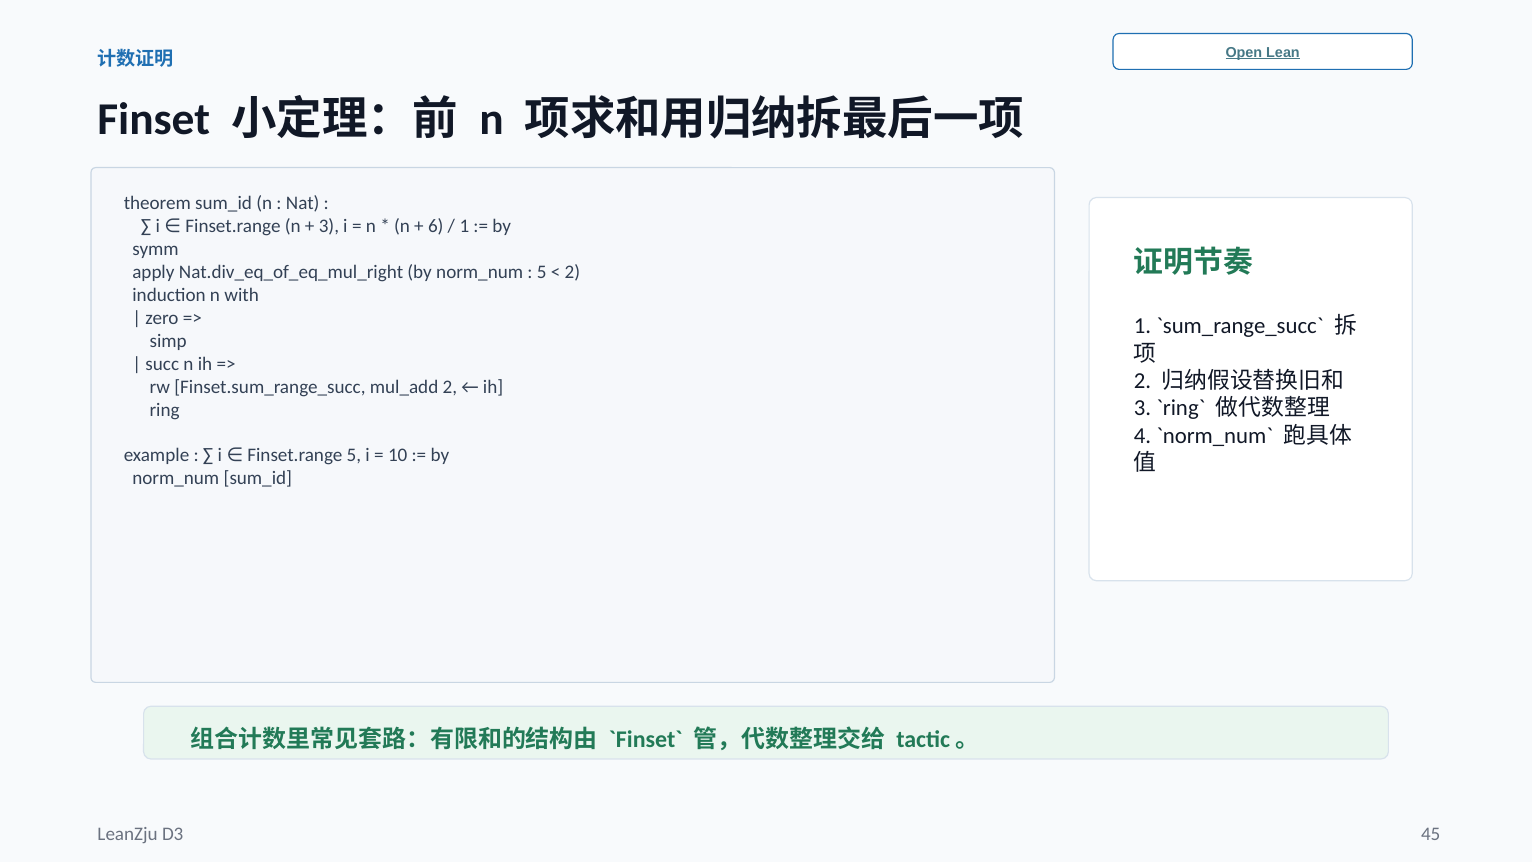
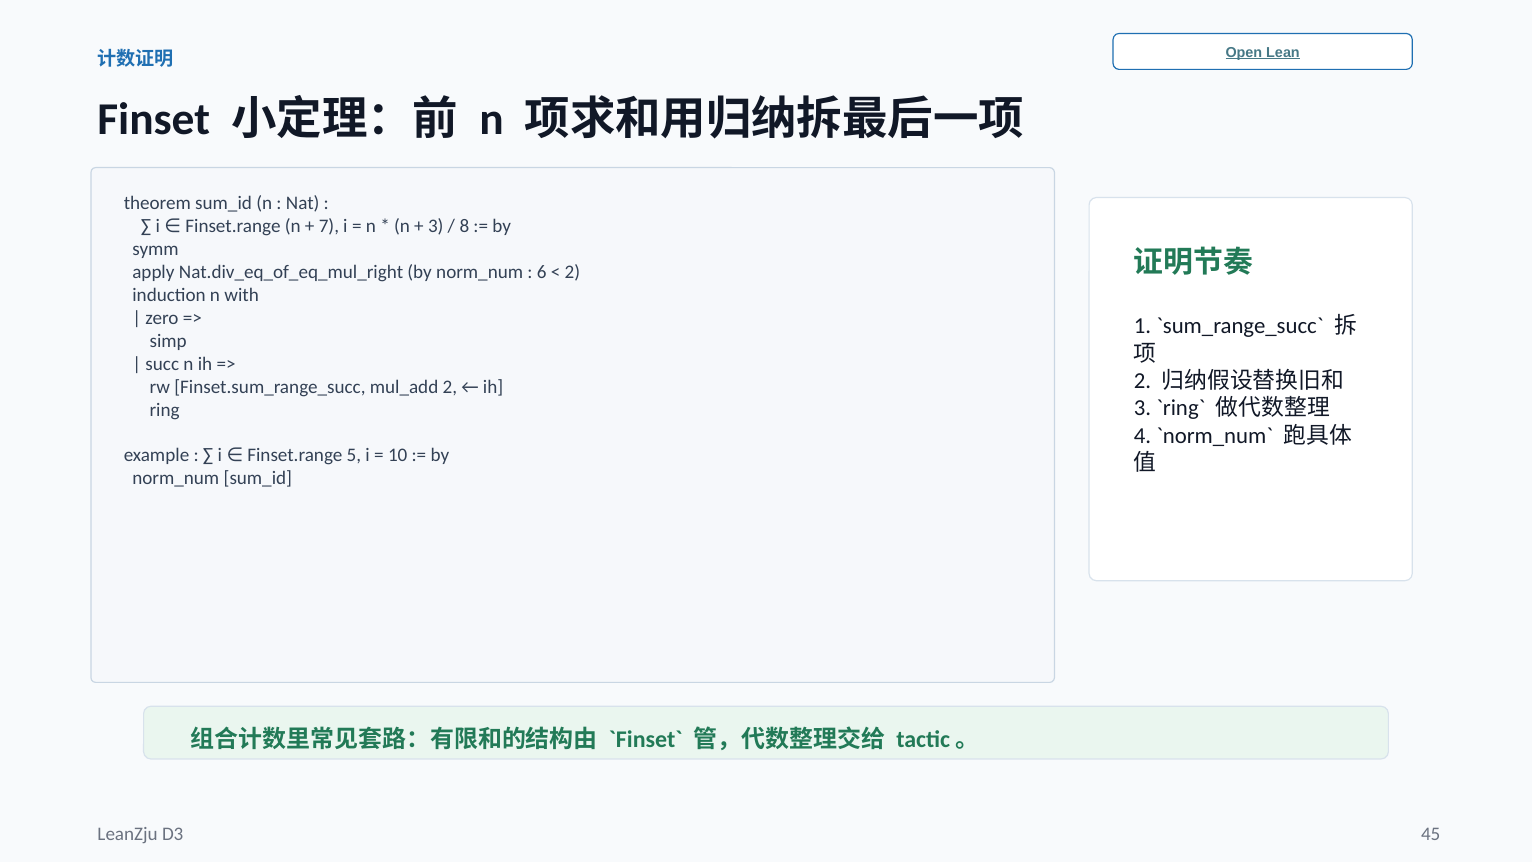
3 at (329, 226): 3 -> 7
6 at (436, 226): 6 -> 3
1 at (464, 226): 1 -> 8
5 at (542, 272): 5 -> 6
